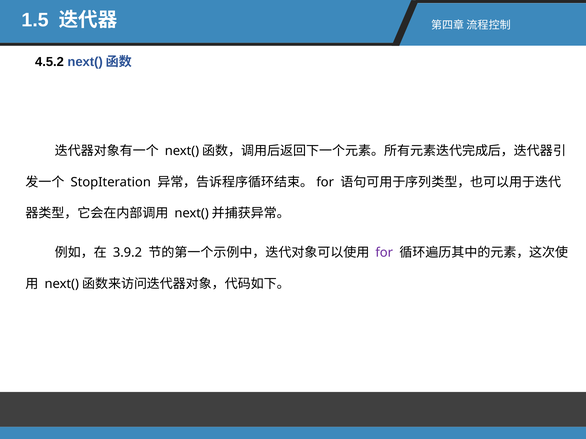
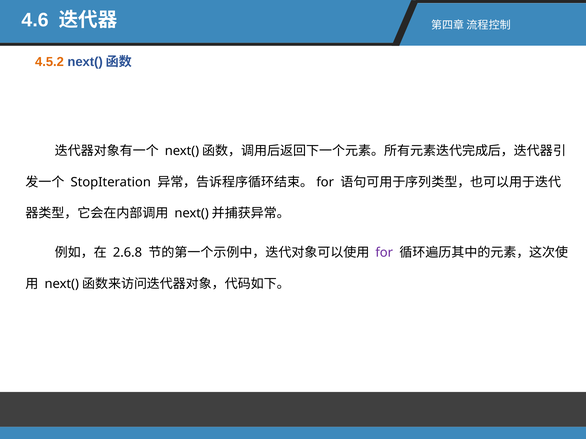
1.5: 1.5 -> 4.6
4.5.2 colour: black -> orange
3.9.2: 3.9.2 -> 2.6.8
